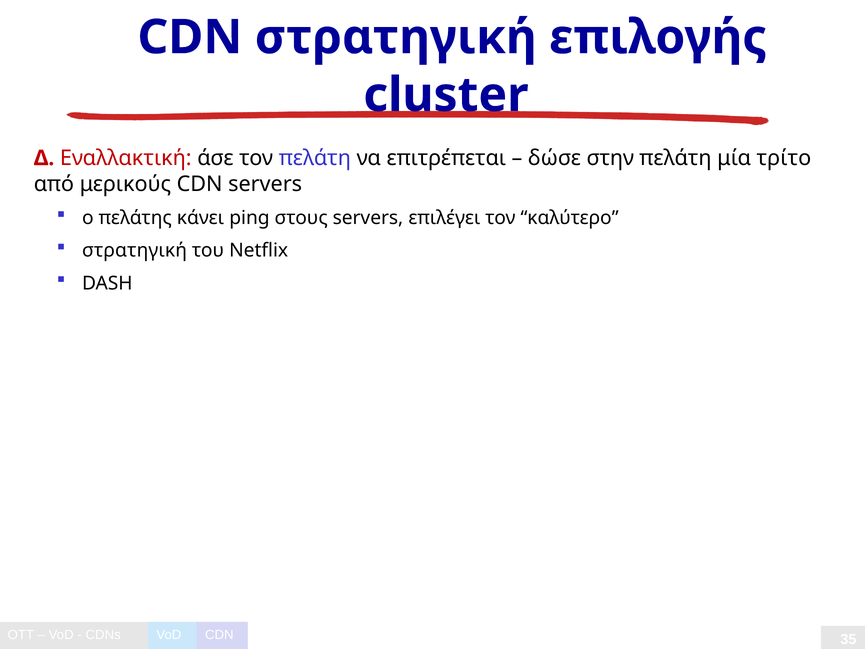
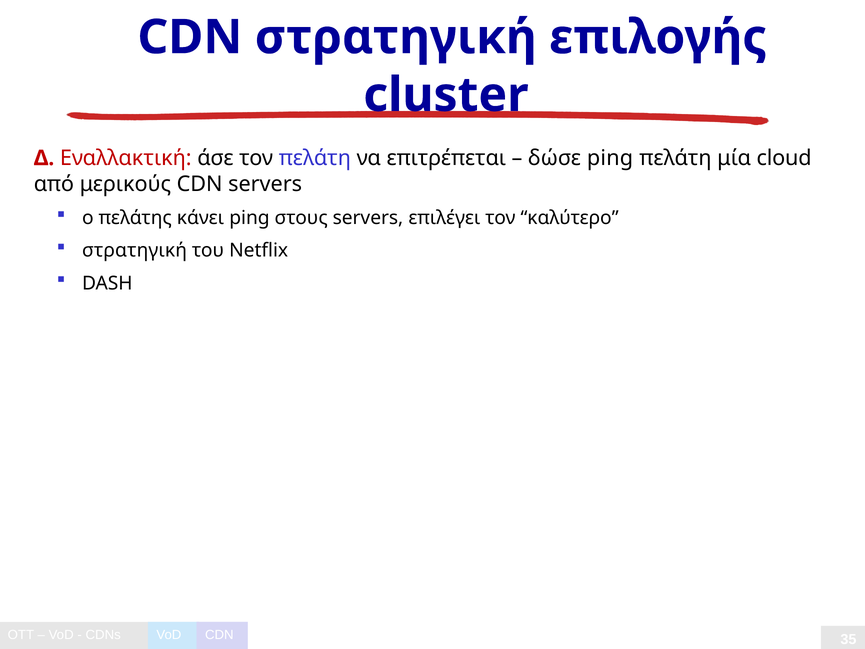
δώσε στην: στην -> ping
τρίτο: τρίτο -> cloud
